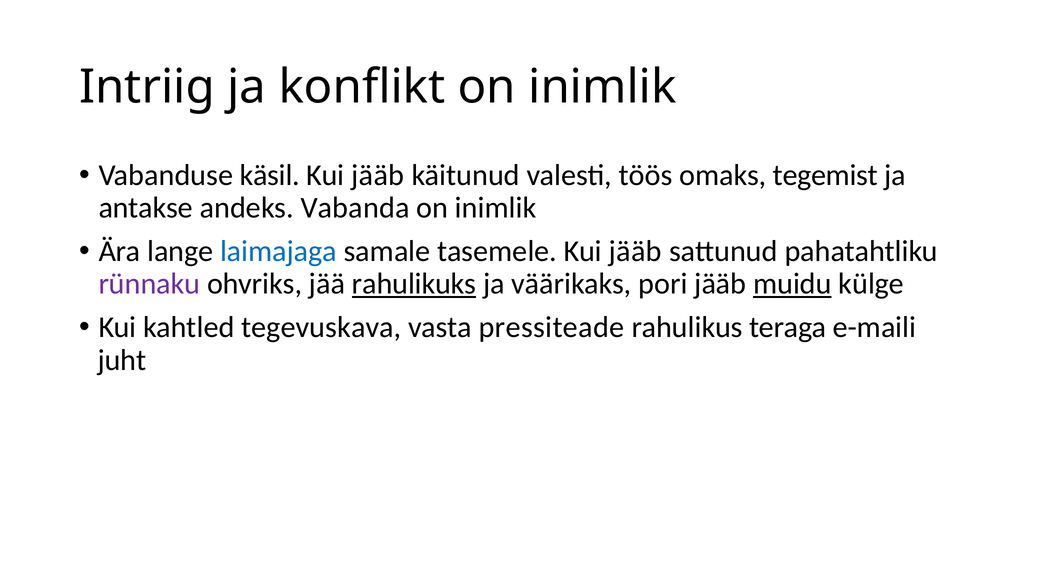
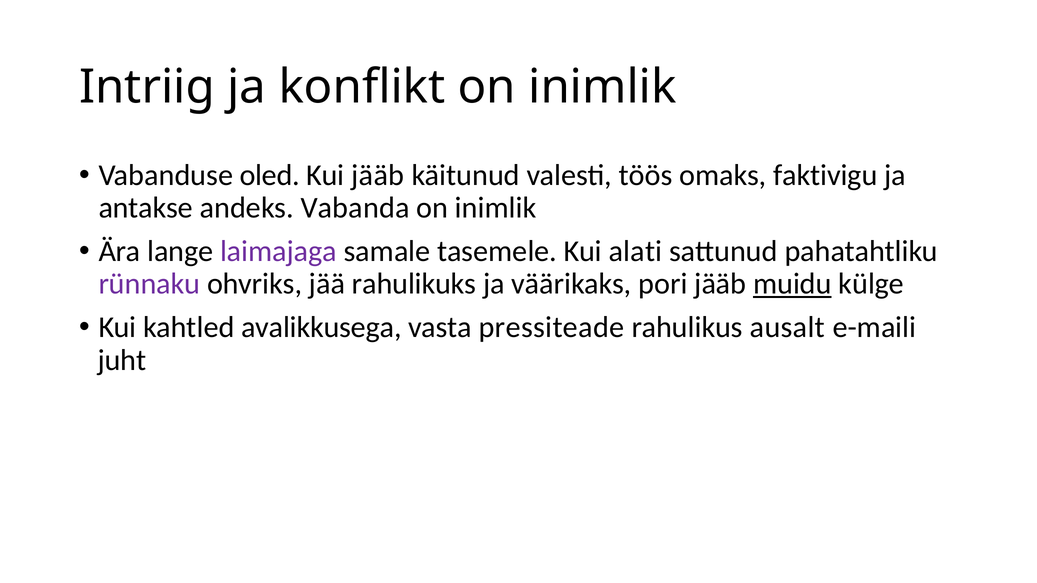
käsil: käsil -> oled
tegemist: tegemist -> faktivigu
laimajaga colour: blue -> purple
tasemele Kui jääb: jääb -> alati
rahulikuks underline: present -> none
tegevuskava: tegevuskava -> avalikkusega
teraga: teraga -> ausalt
